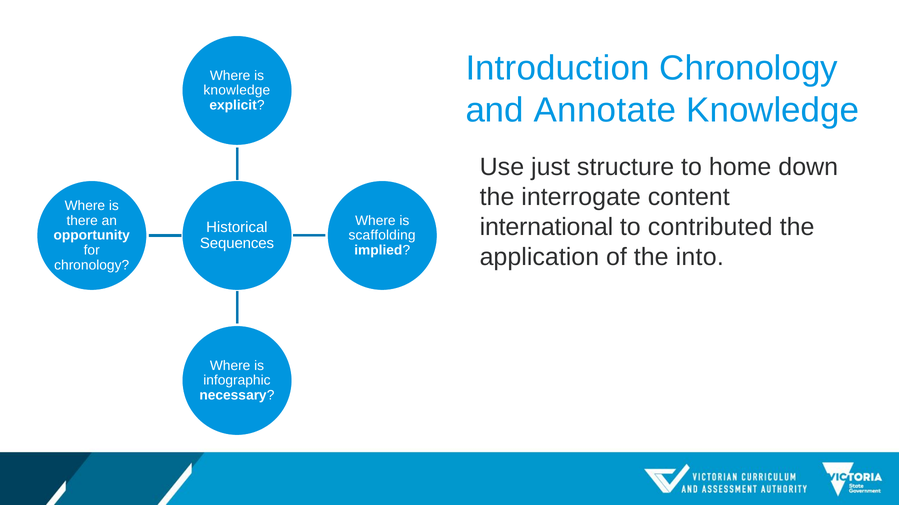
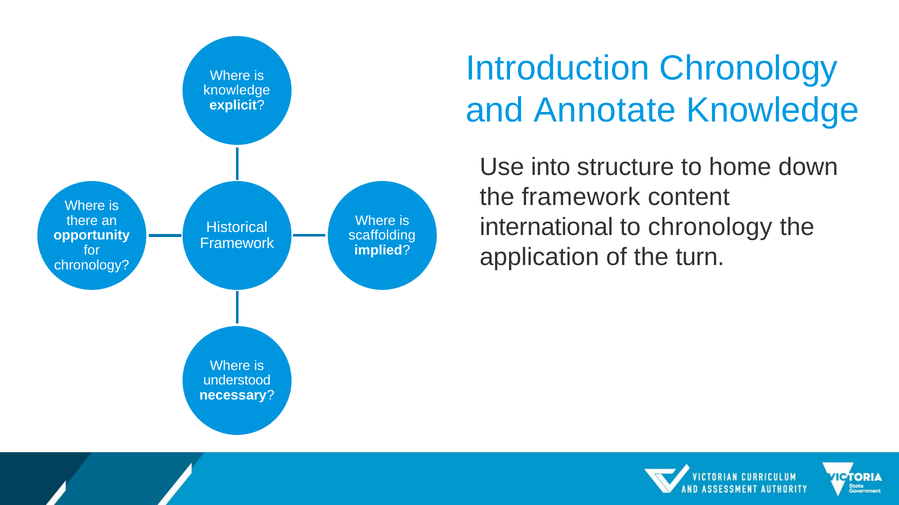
just: just -> into
the interrogate: interrogate -> framework
to contributed: contributed -> chronology
Sequences at (237, 244): Sequences -> Framework
into: into -> turn
infographic: infographic -> understood
